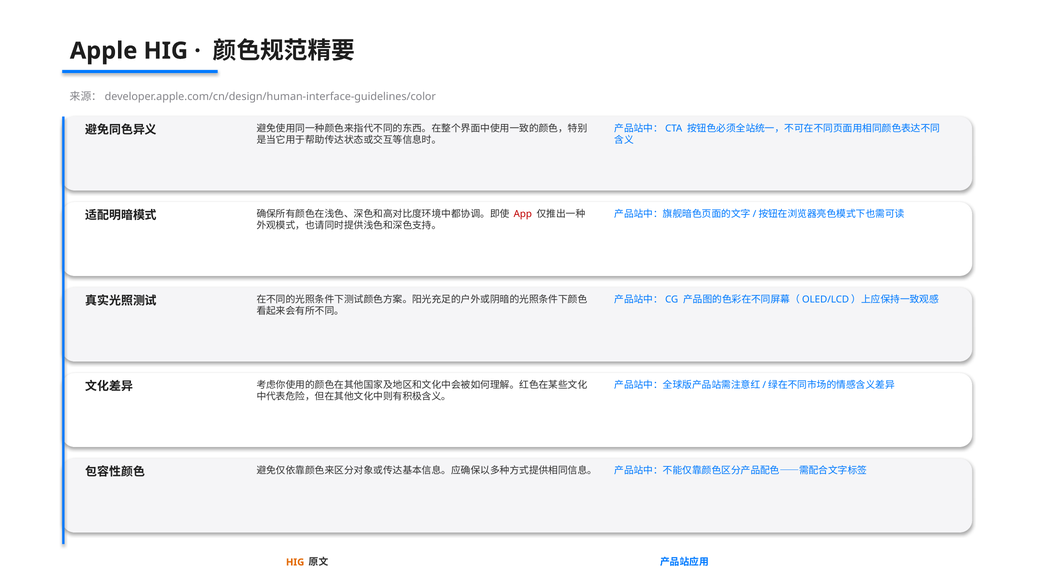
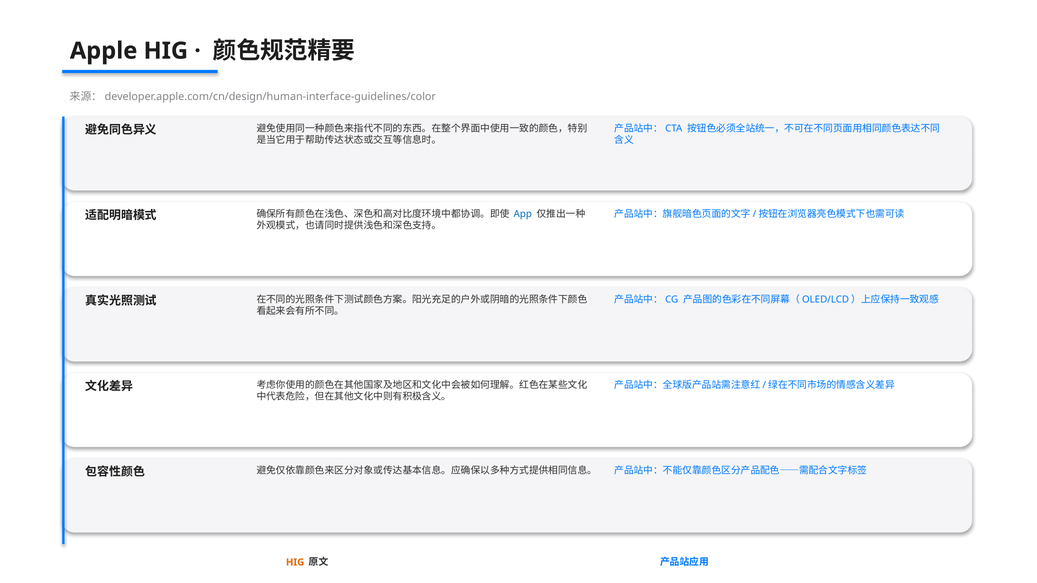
App colour: red -> blue
